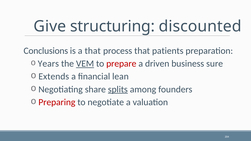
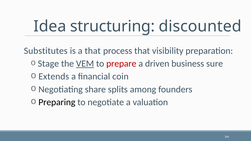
Give: Give -> Idea
Conclusions: Conclusions -> Substitutes
patients: patients -> visibility
Years: Years -> Stage
lean: lean -> coin
splits underline: present -> none
Preparing colour: red -> black
